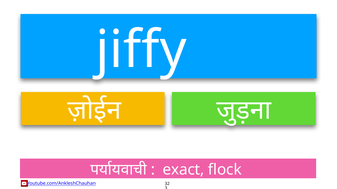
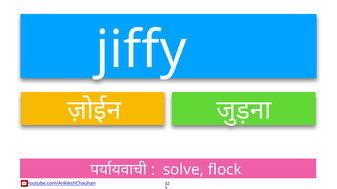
exact: exact -> solve
